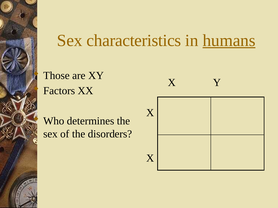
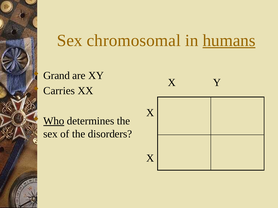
characteristics: characteristics -> chromosomal
Those: Those -> Grand
Factors: Factors -> Carries
Who underline: none -> present
